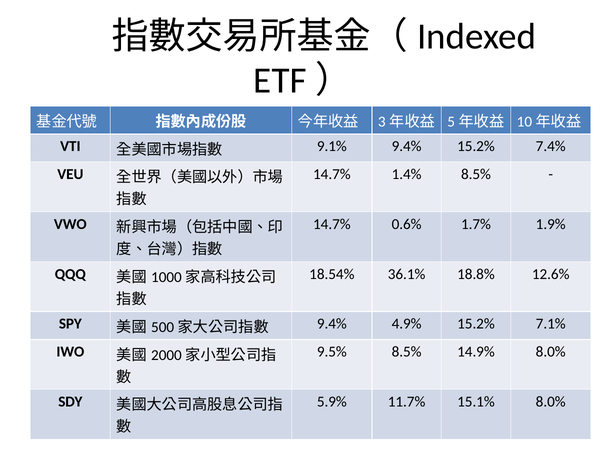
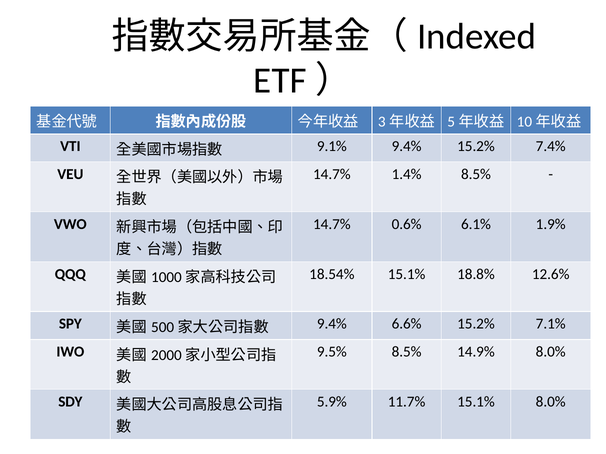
1.7%: 1.7% -> 6.1%
18.54% 36.1%: 36.1% -> 15.1%
4.9%: 4.9% -> 6.6%
